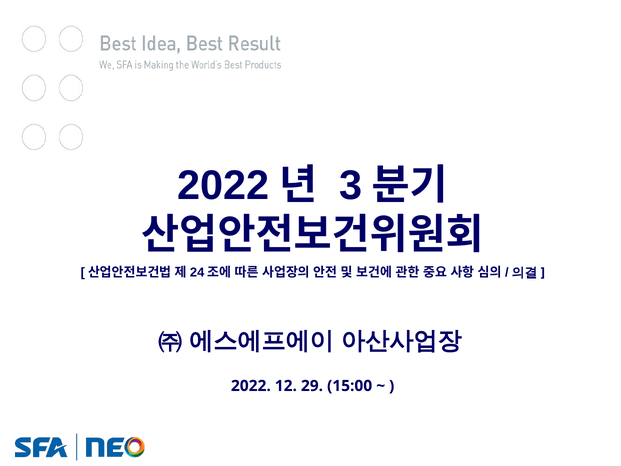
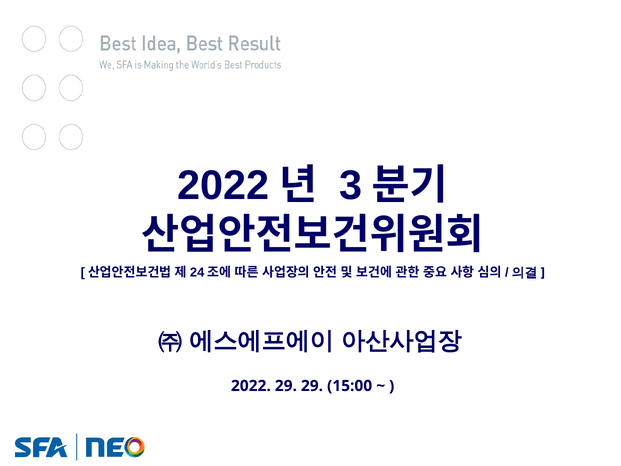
2022 12: 12 -> 29
